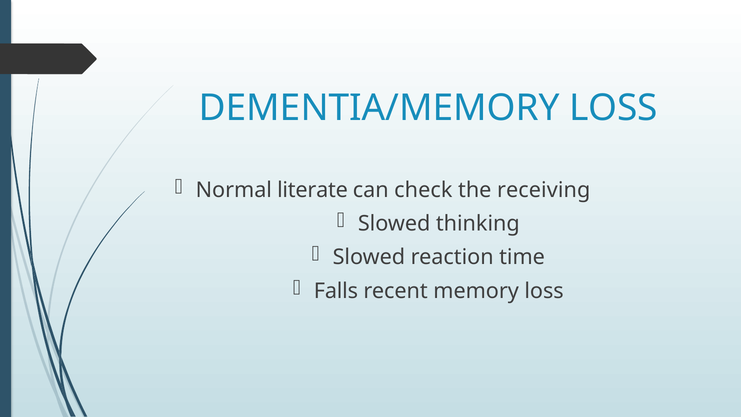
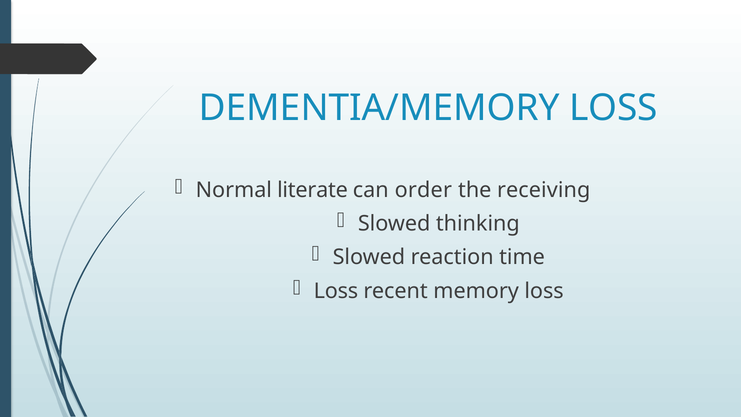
check: check -> order
Falls at (336, 291): Falls -> Loss
